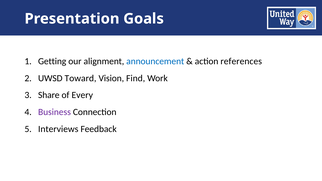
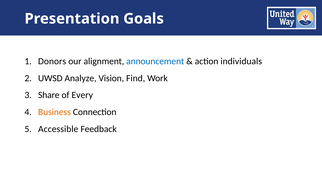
Getting: Getting -> Donors
references: references -> individuals
Toward: Toward -> Analyze
Business colour: purple -> orange
Interviews: Interviews -> Accessible
